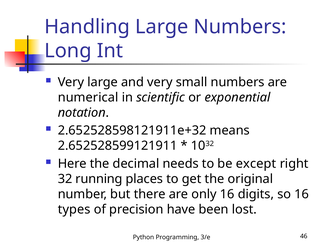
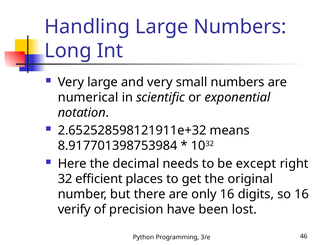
2.652528599121911: 2.652528599121911 -> 8.917701398753984
running: running -> efficient
types: types -> verify
